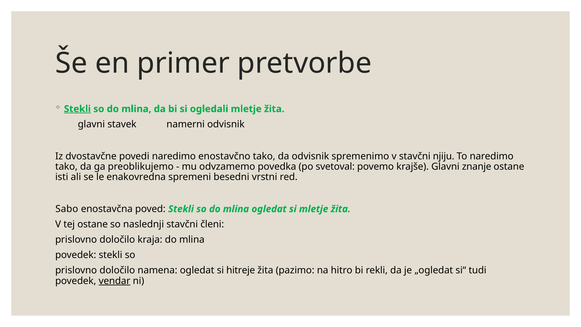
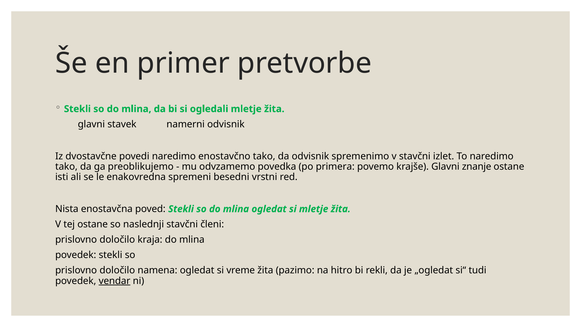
Stekli at (77, 109) underline: present -> none
njiju: njiju -> izlet
svetoval: svetoval -> primera
Sabo: Sabo -> Nista
hitreje: hitreje -> vreme
